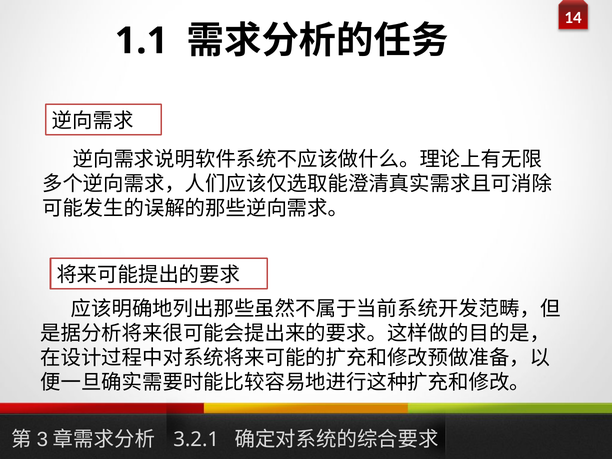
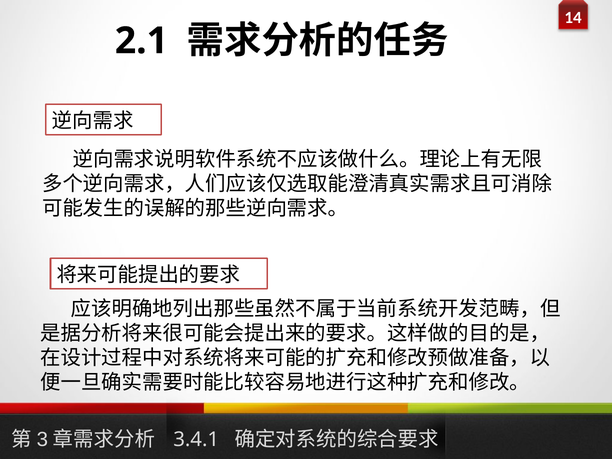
1.1: 1.1 -> 2.1
3.2.1: 3.2.1 -> 3.4.1
